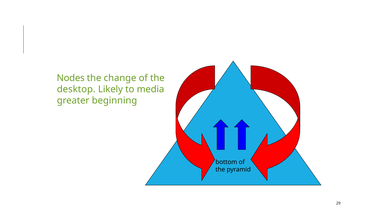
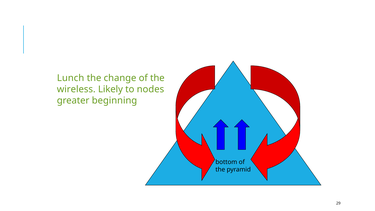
Nodes: Nodes -> Lunch
desktop: desktop -> wireless
media: media -> nodes
